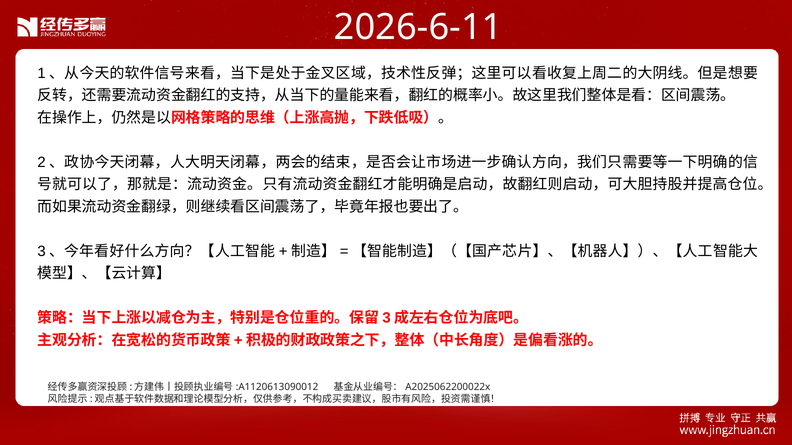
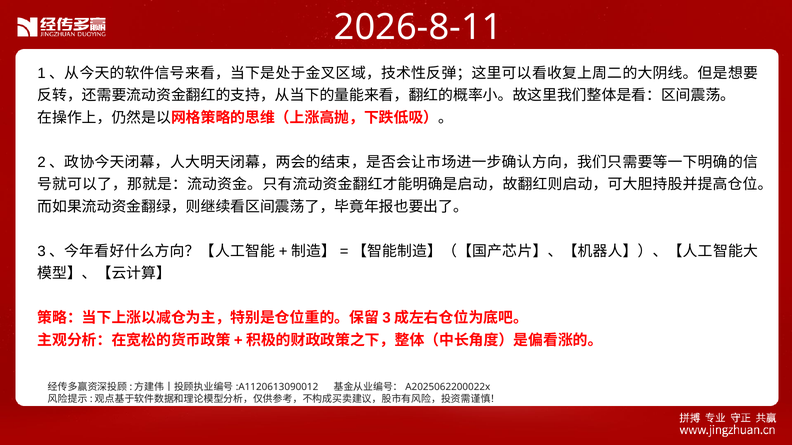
2026-6-11: 2026-6-11 -> 2026-8-11
